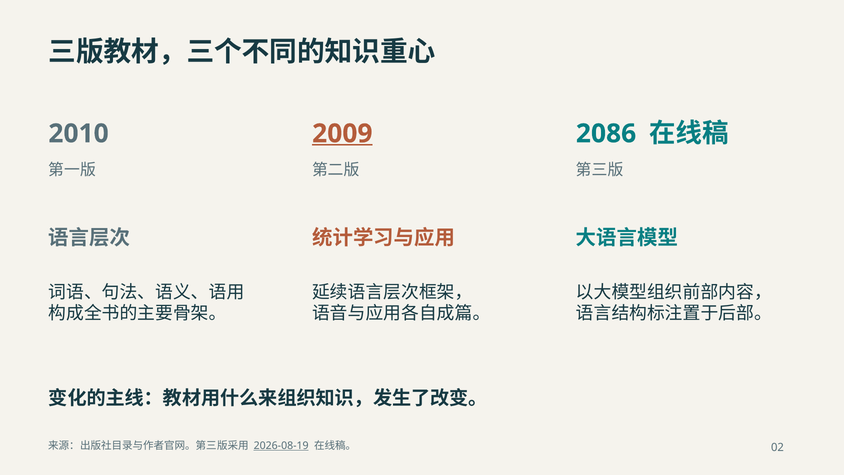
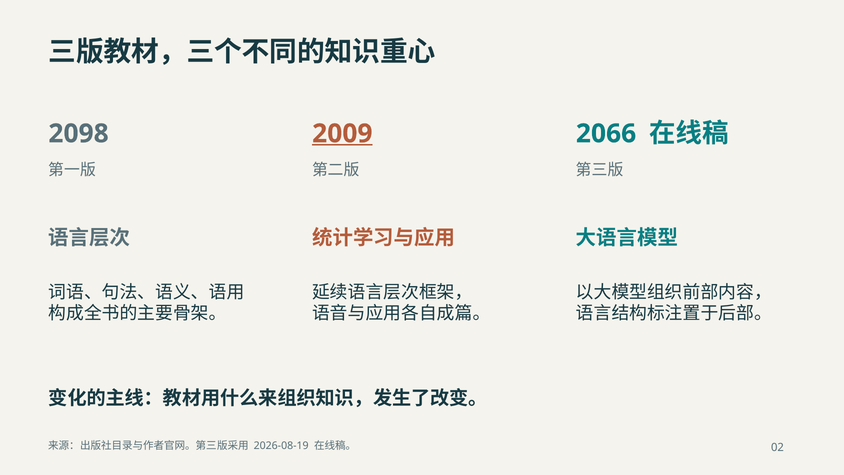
2010: 2010 -> 2098
2086: 2086 -> 2066
2026-08-19 underline: present -> none
